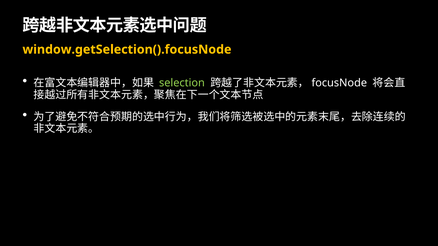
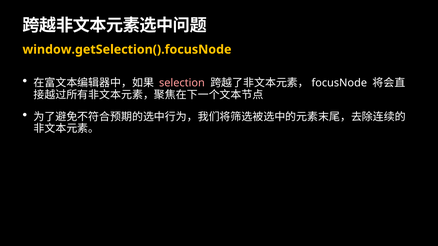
selection colour: light green -> pink
